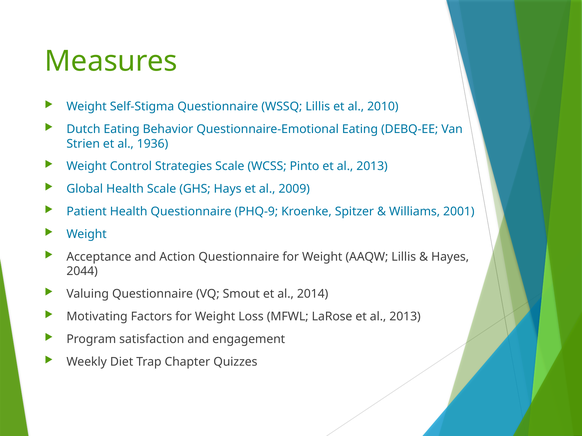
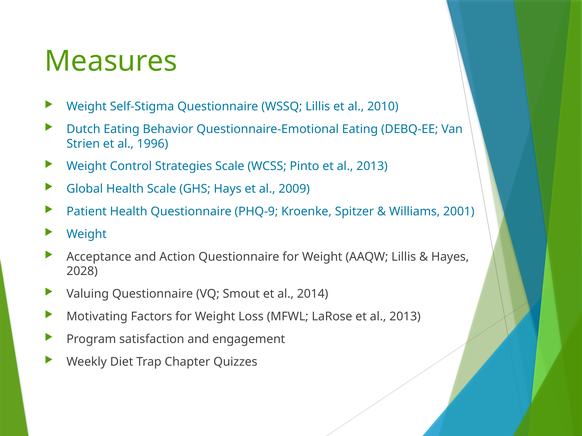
1936: 1936 -> 1996
2044: 2044 -> 2028
